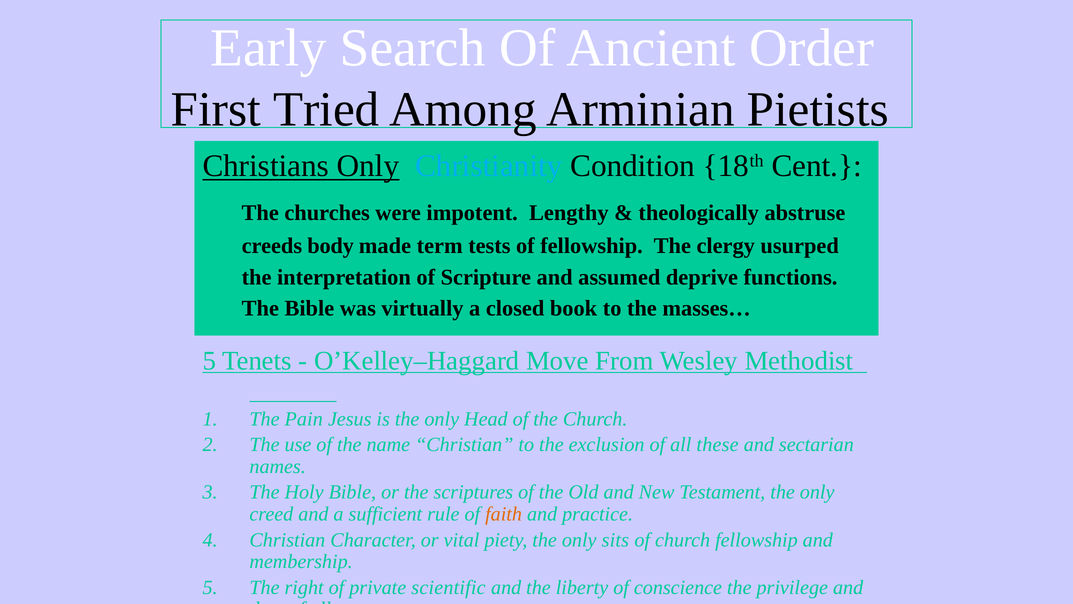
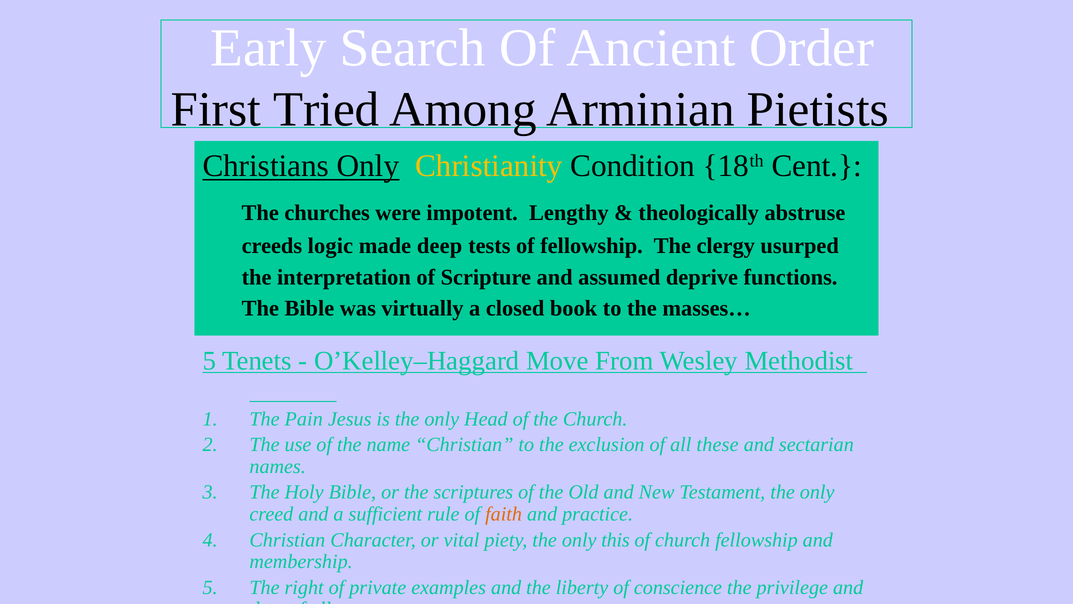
Christianity colour: light blue -> yellow
body: body -> logic
term: term -> deep
sits: sits -> this
scientific: scientific -> examples
